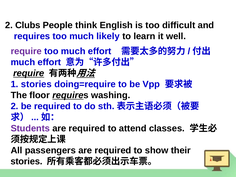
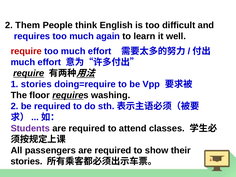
Clubs: Clubs -> Them
likely: likely -> again
require at (26, 51) colour: purple -> red
